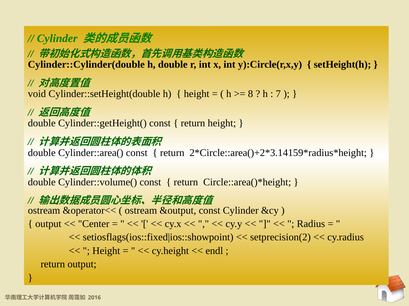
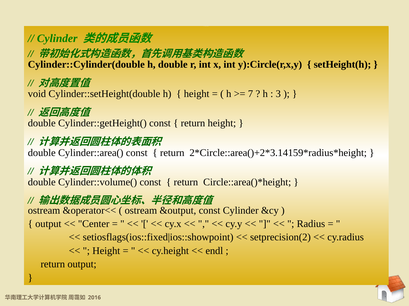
8: 8 -> 7
7: 7 -> 3
